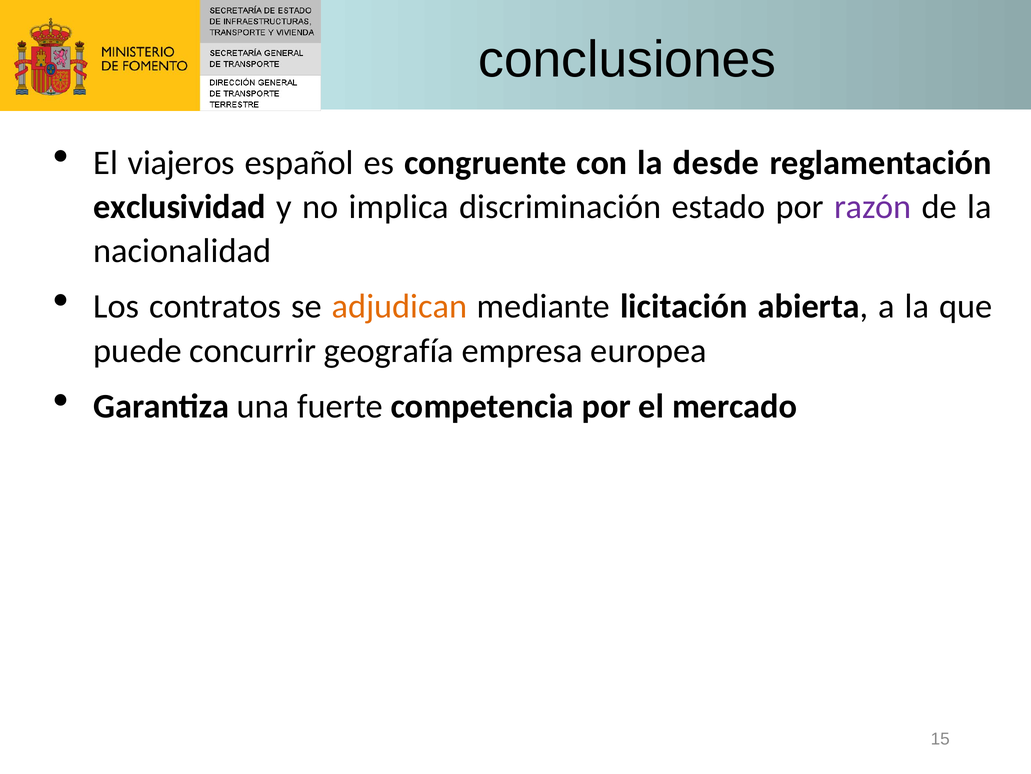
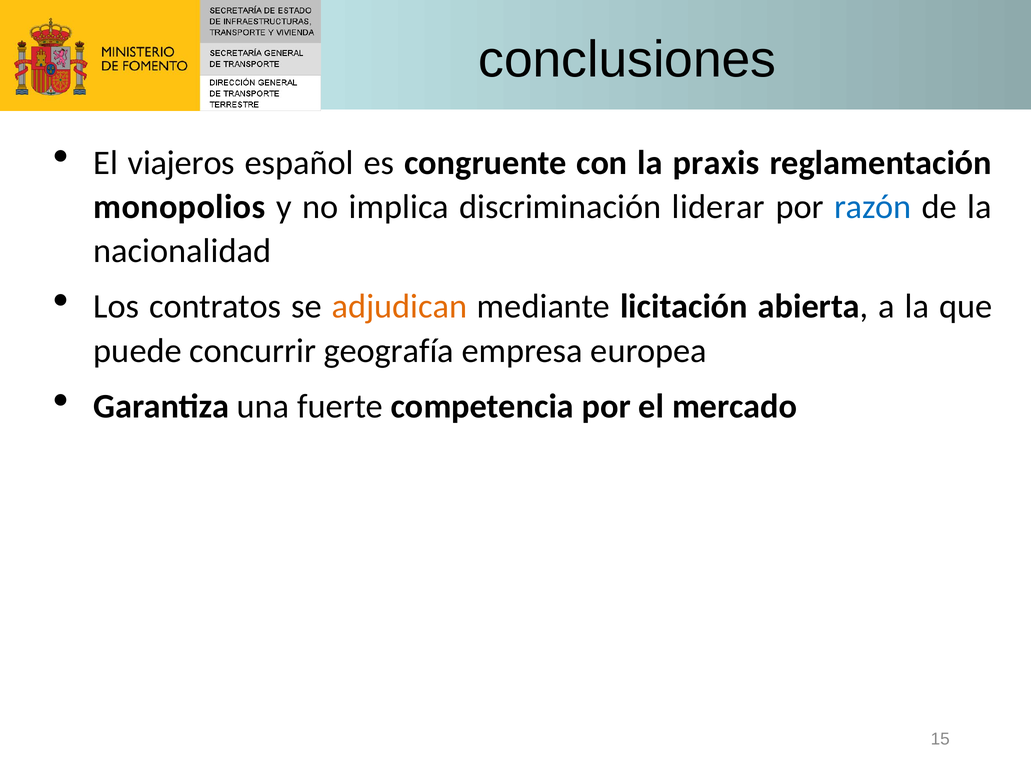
desde: desde -> praxis
exclusividad: exclusividad -> monopolios
estado: estado -> liderar
razón colour: purple -> blue
